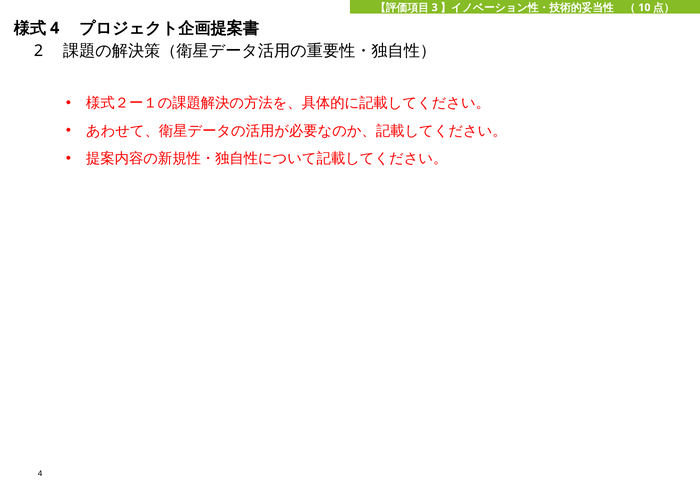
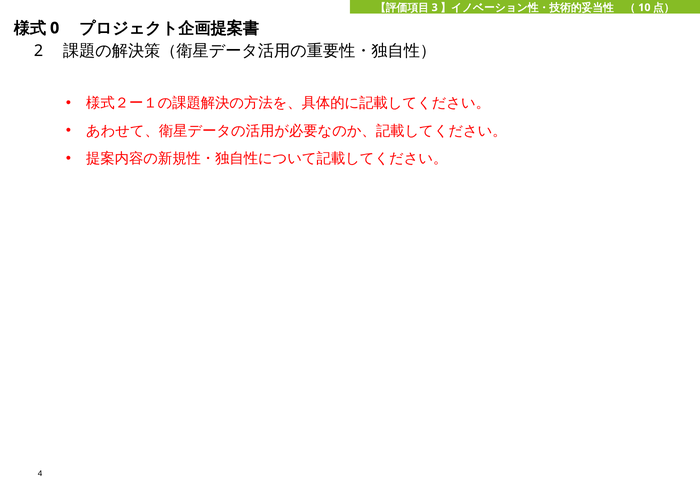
4 at (55, 28): 4 -> 0
